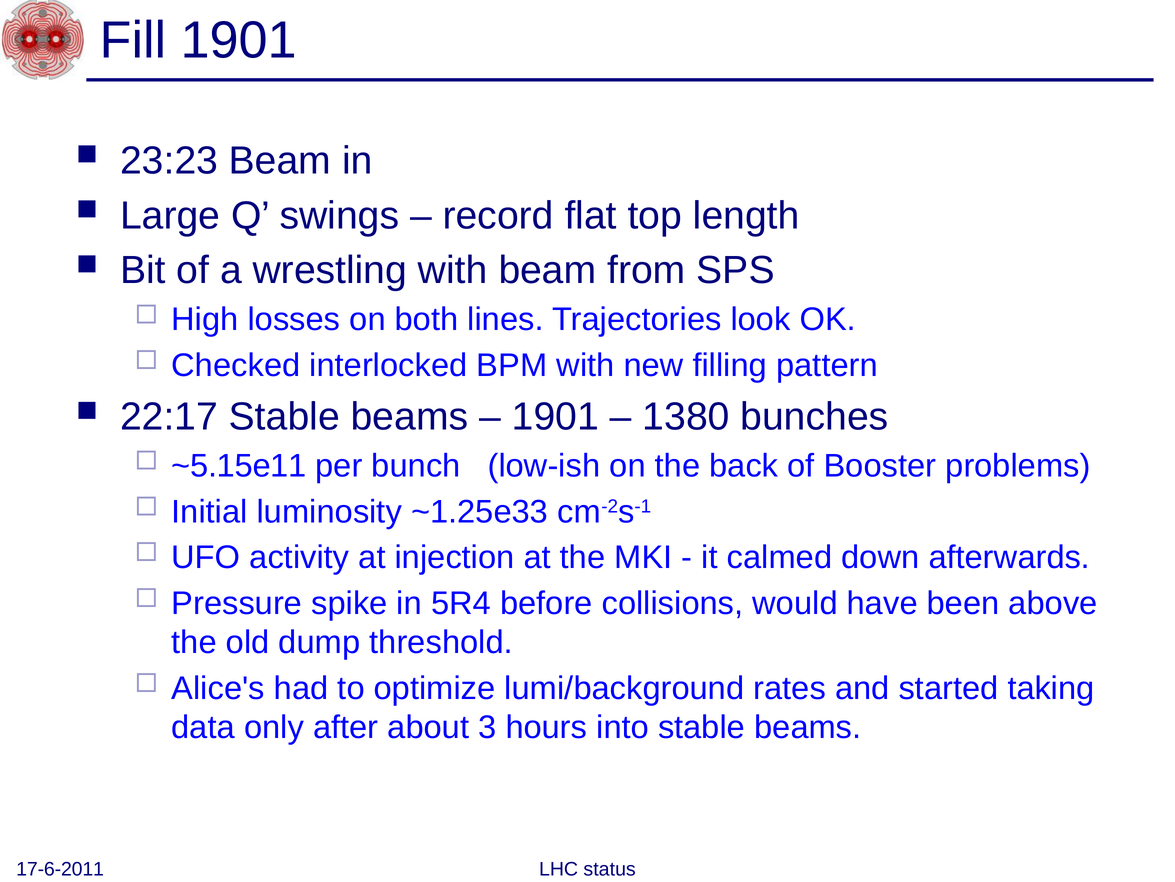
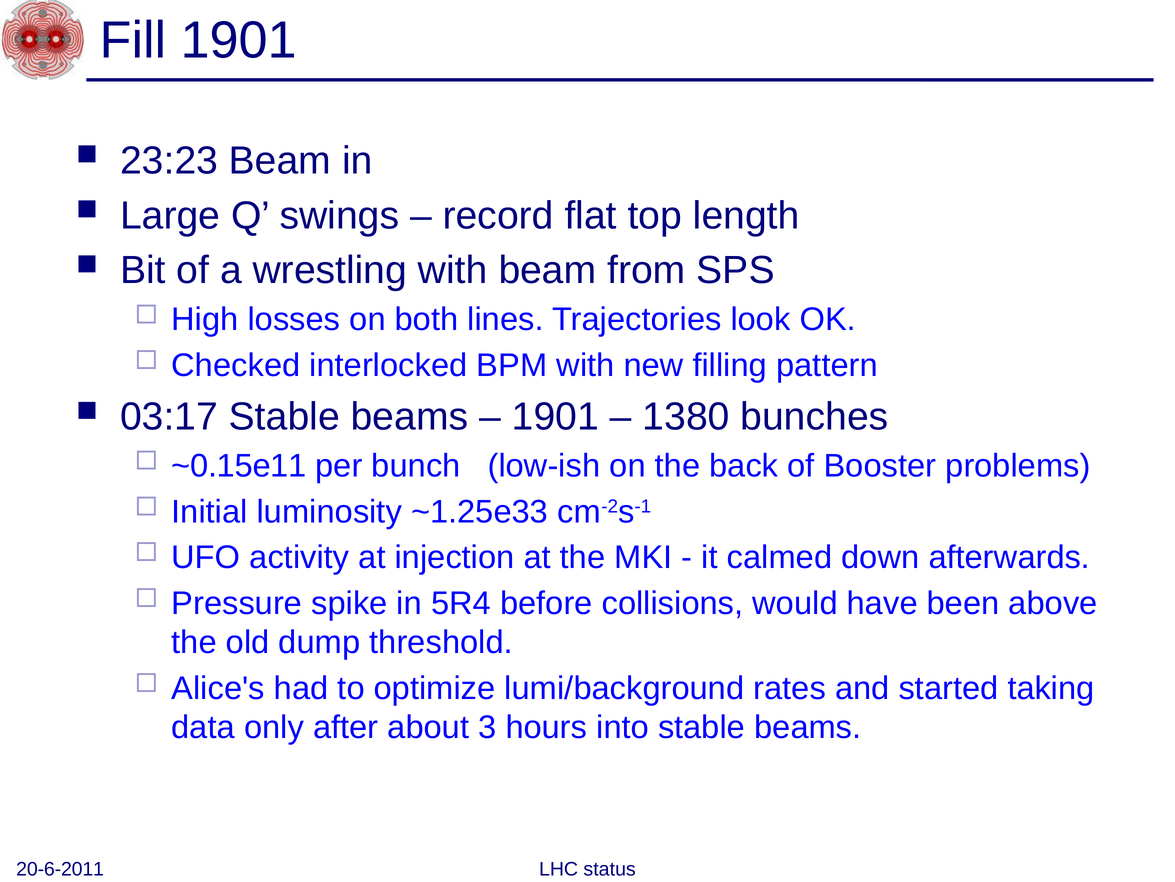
22:17: 22:17 -> 03:17
~5.15e11: ~5.15e11 -> ~0.15e11
17-6-2011: 17-6-2011 -> 20-6-2011
